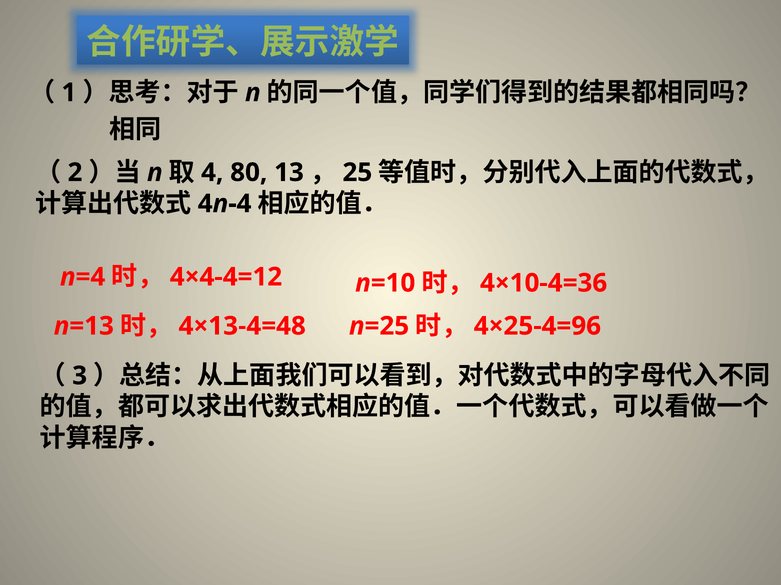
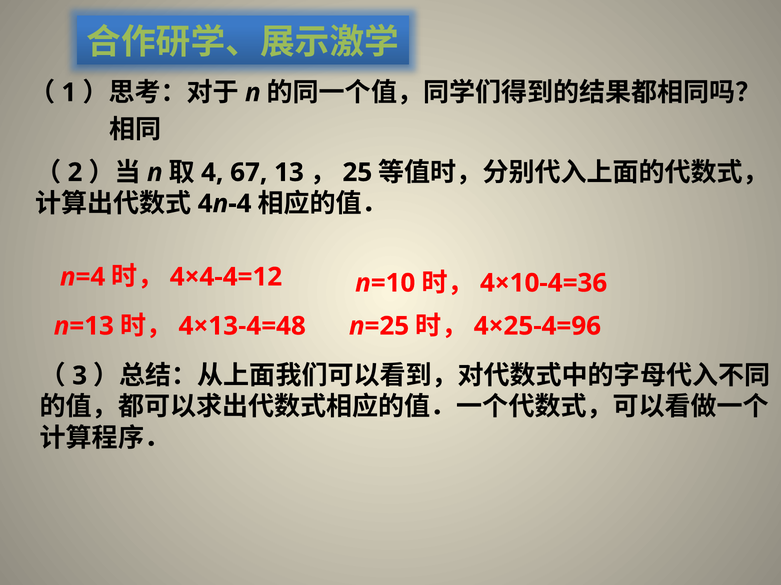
80: 80 -> 67
